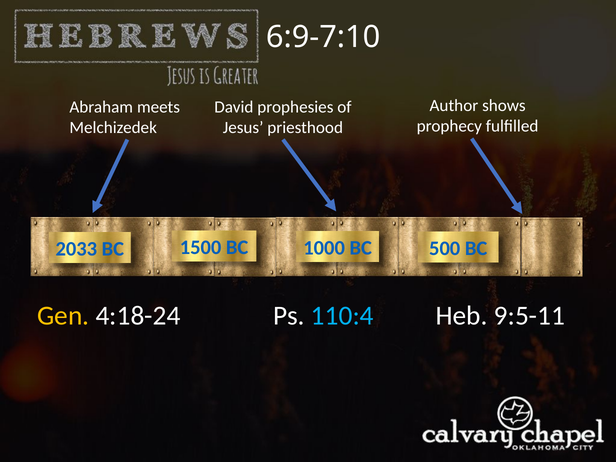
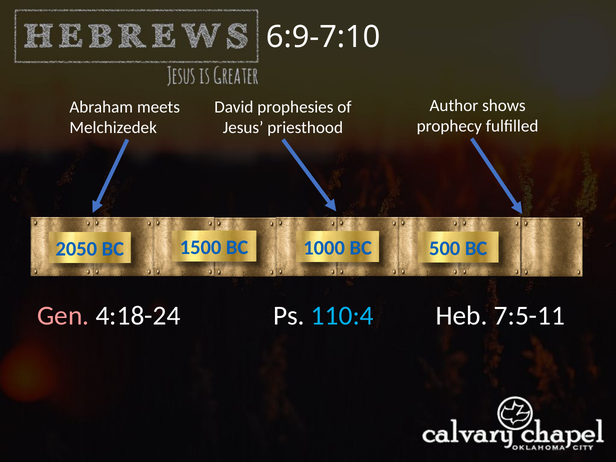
2033: 2033 -> 2050
Gen colour: yellow -> pink
9:5-11: 9:5-11 -> 7:5-11
